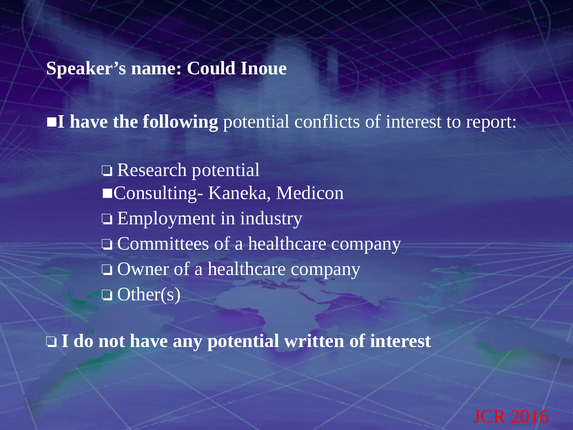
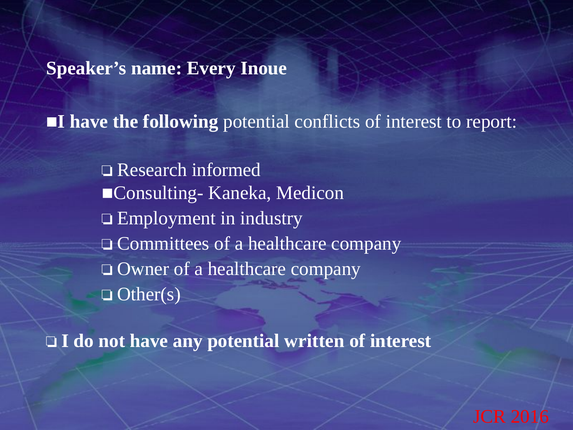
Could: Could -> Every
Research potential: potential -> informed
